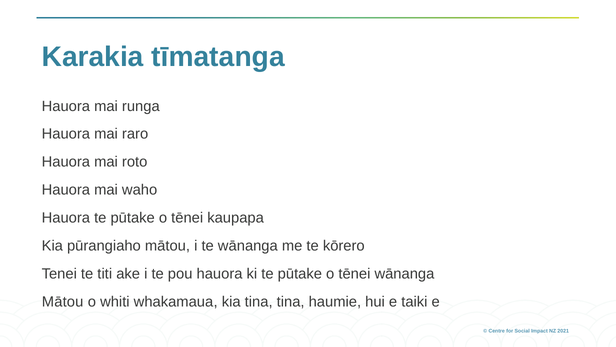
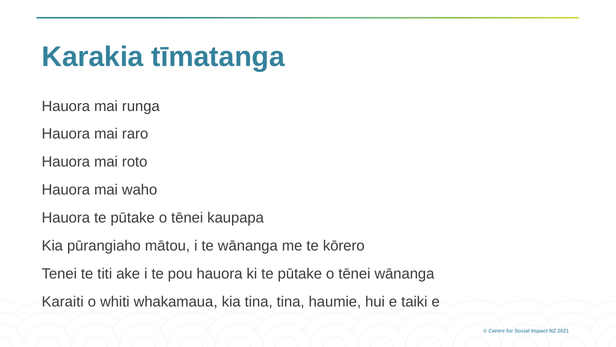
Mātou at (63, 301): Mātou -> Karaiti
